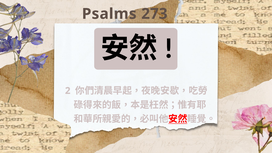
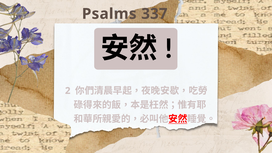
273: 273 -> 337
